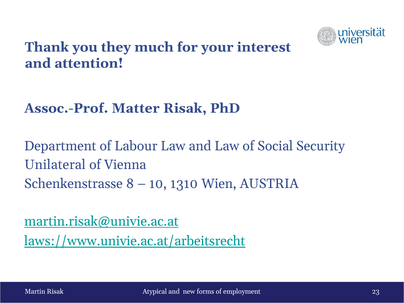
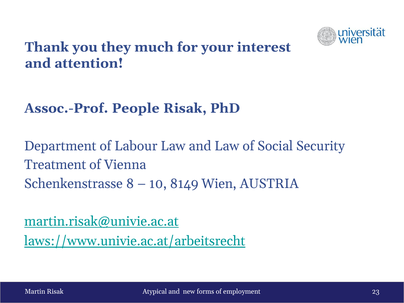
Matter: Matter -> People
Unilateral: Unilateral -> Treatment
1310: 1310 -> 8149
